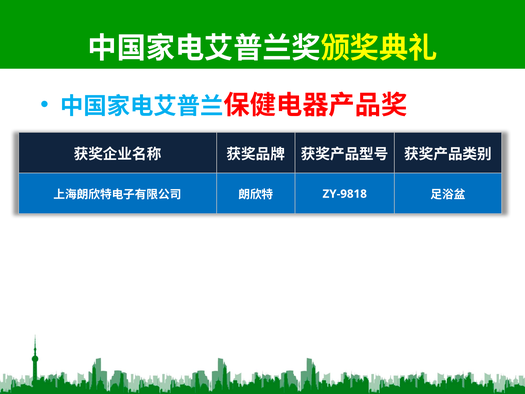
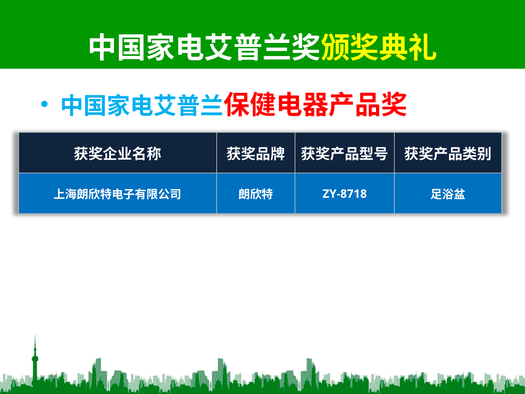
ZY-9818: ZY-9818 -> ZY-8718
